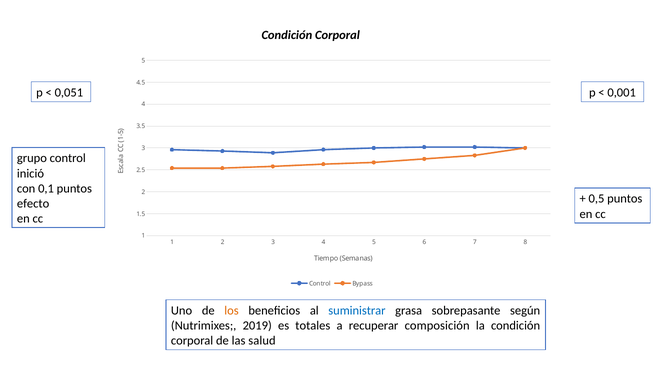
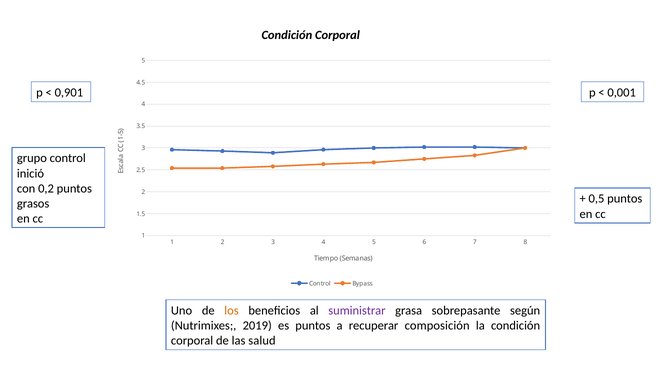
0,051: 0,051 -> 0,901
0,1: 0,1 -> 0,2
efecto: efecto -> grasos
suministrar colour: blue -> purple
es totales: totales -> puntos
